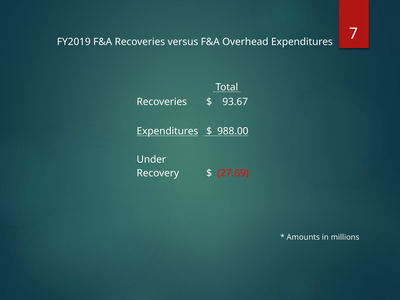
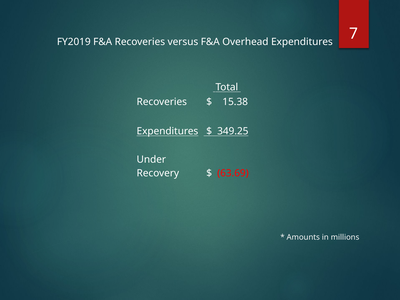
93.67: 93.67 -> 15.38
988.00: 988.00 -> 349.25
27.69: 27.69 -> 63.69
